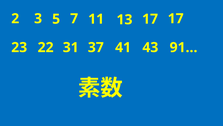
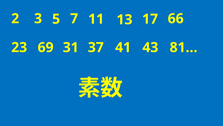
17 17: 17 -> 66
22: 22 -> 69
91…: 91… -> 81…
